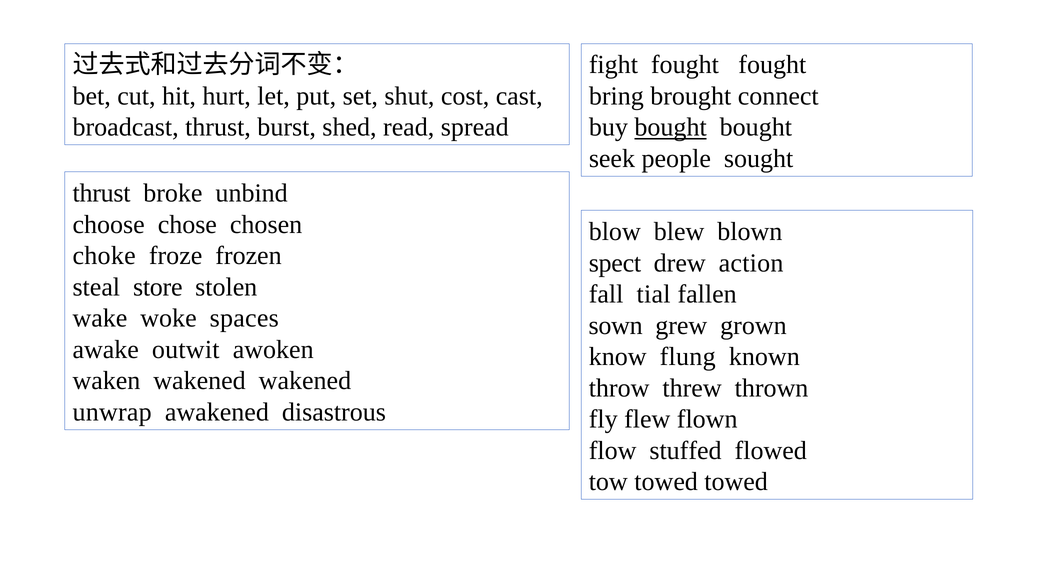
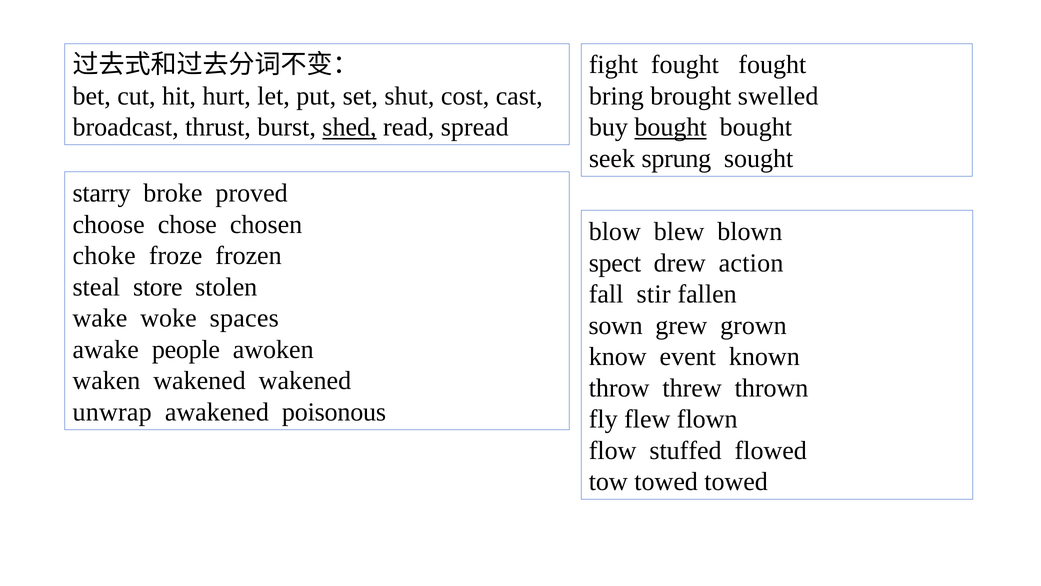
connect: connect -> swelled
shed underline: none -> present
people: people -> sprung
thrust at (102, 193): thrust -> starry
unbind: unbind -> proved
tial: tial -> stir
outwit: outwit -> people
flung: flung -> event
disastrous: disastrous -> poisonous
